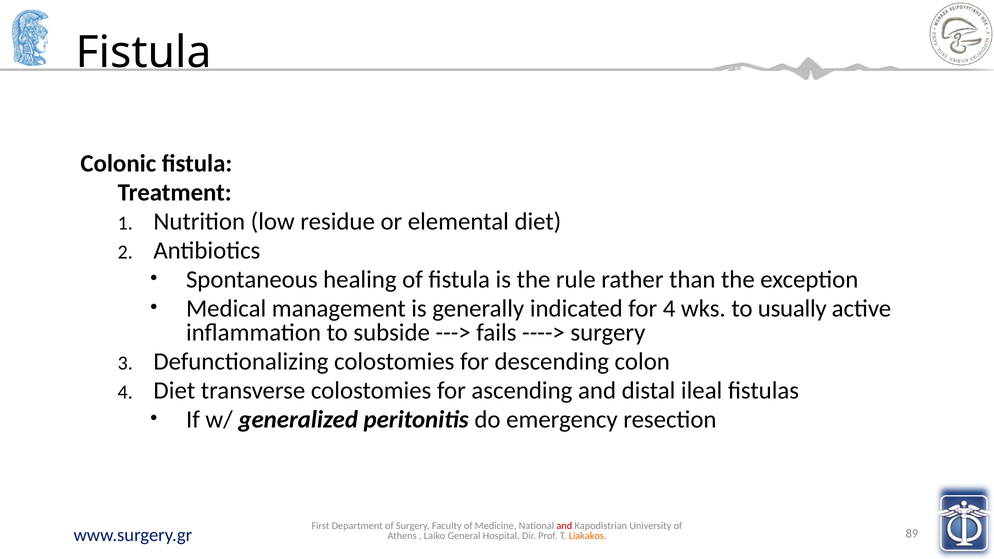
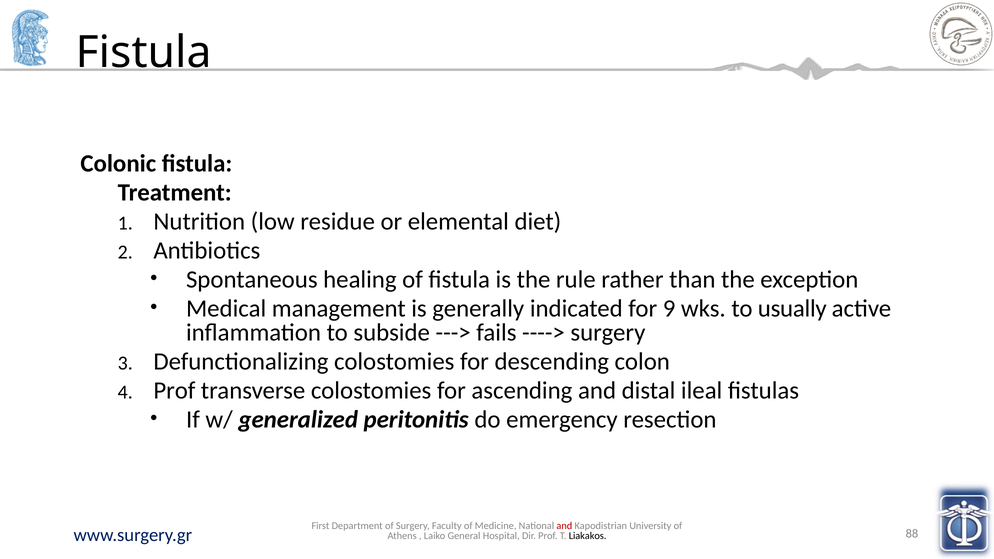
for 4: 4 -> 9
Diet at (174, 390): Diet -> Prof
89: 89 -> 88
Liakakos colour: orange -> black
